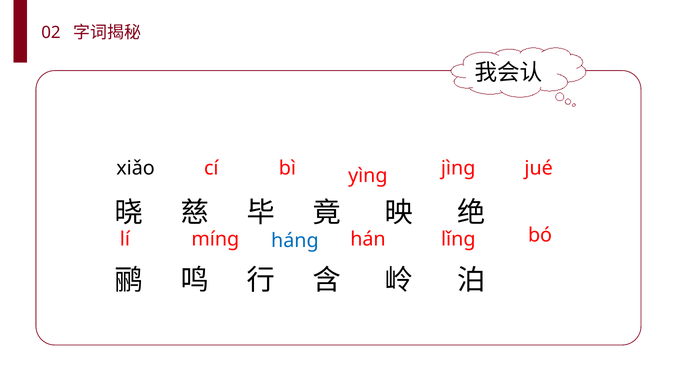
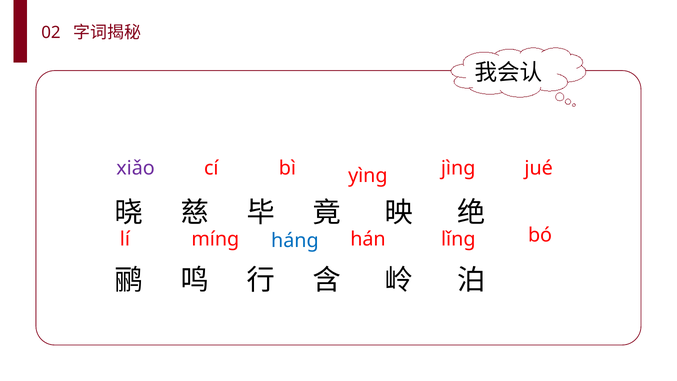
xiǎo colour: black -> purple
